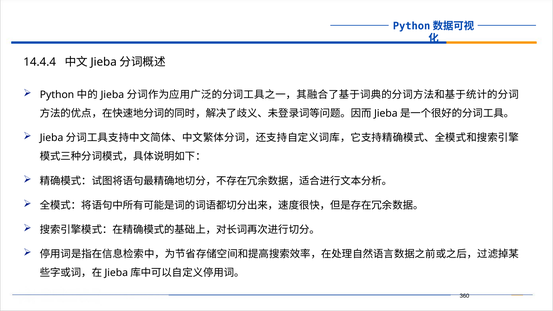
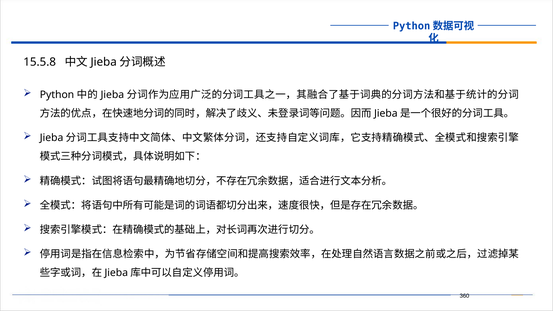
14.4.4: 14.4.4 -> 15.5.8
